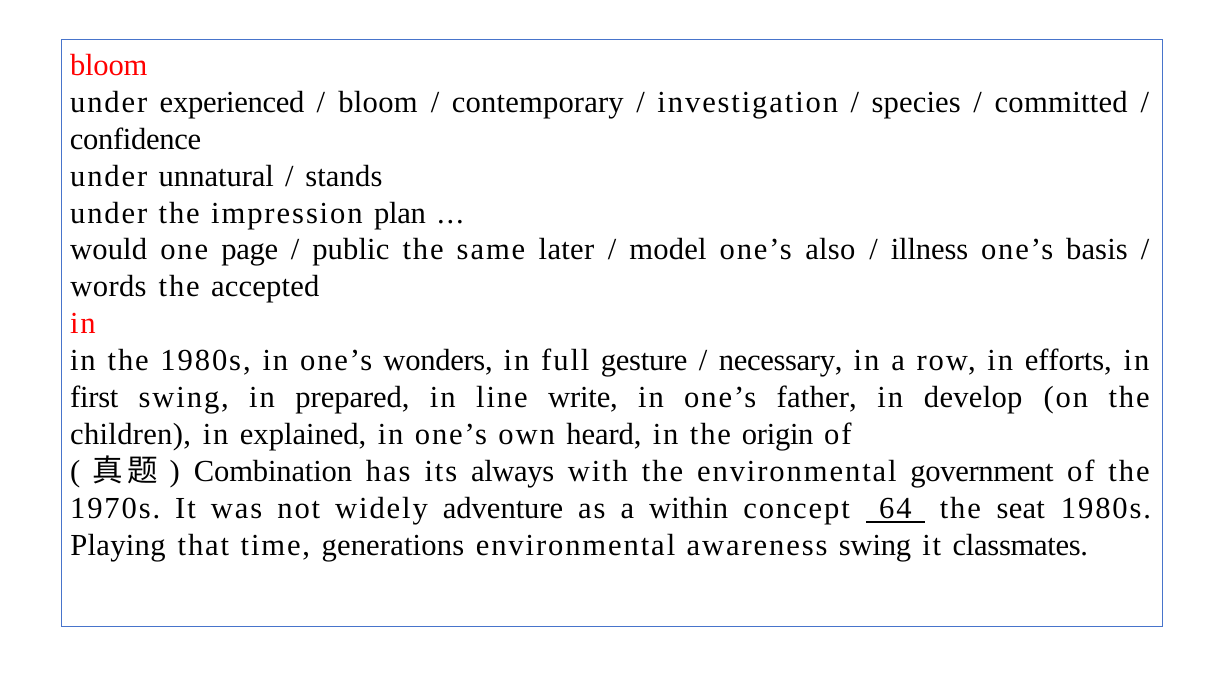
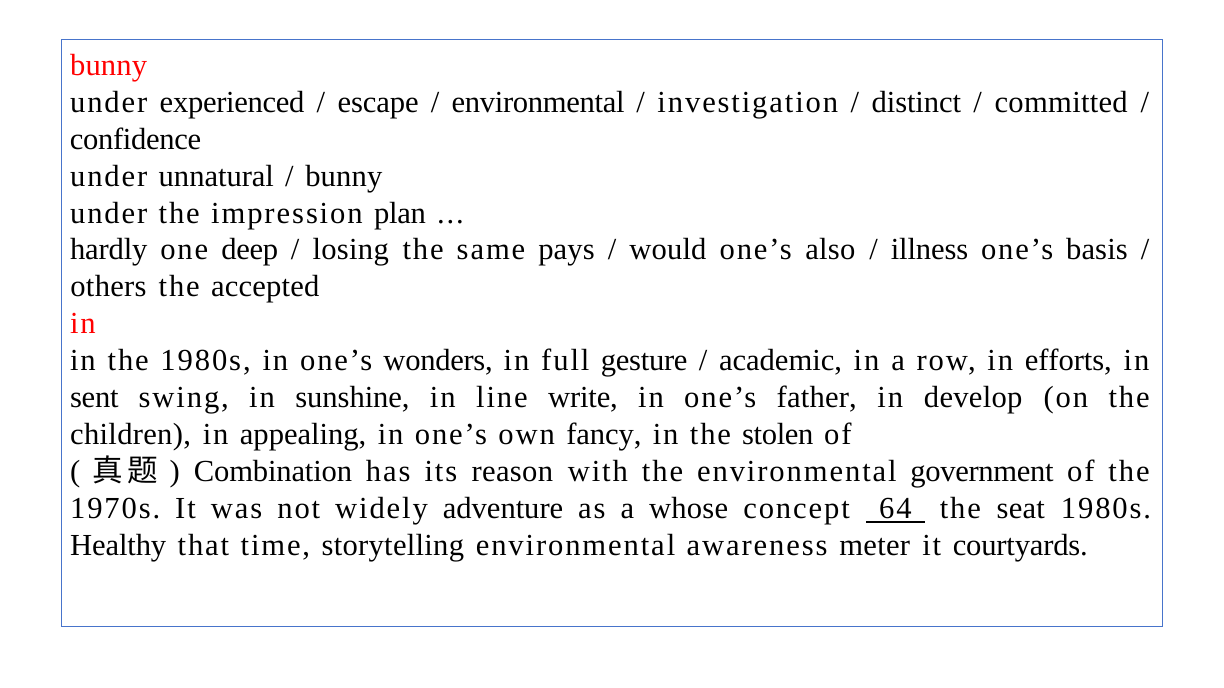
bloom at (109, 65): bloom -> bunny
bloom at (378, 102): bloom -> escape
contemporary at (538, 102): contemporary -> environmental
species: species -> distinct
stands at (344, 176): stands -> bunny
would: would -> hardly
page: page -> deep
public: public -> losing
later: later -> pays
model: model -> would
words: words -> others
necessary: necessary -> academic
first: first -> sent
prepared: prepared -> sunshine
explained: explained -> appealing
heard: heard -> fancy
origin: origin -> stolen
always: always -> reason
within: within -> whose
Playing: Playing -> Healthy
generations: generations -> storytelling
awareness swing: swing -> meter
classmates: classmates -> courtyards
